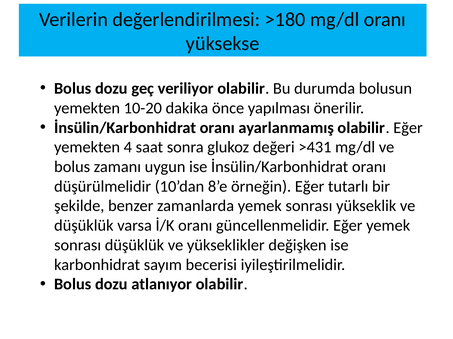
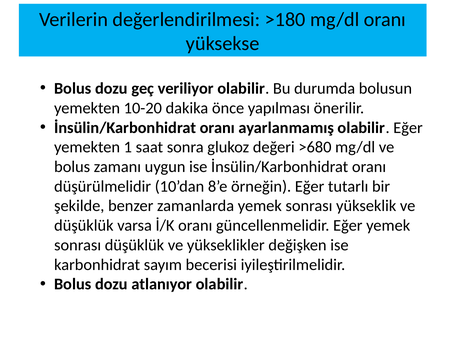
4: 4 -> 1
>431: >431 -> >680
